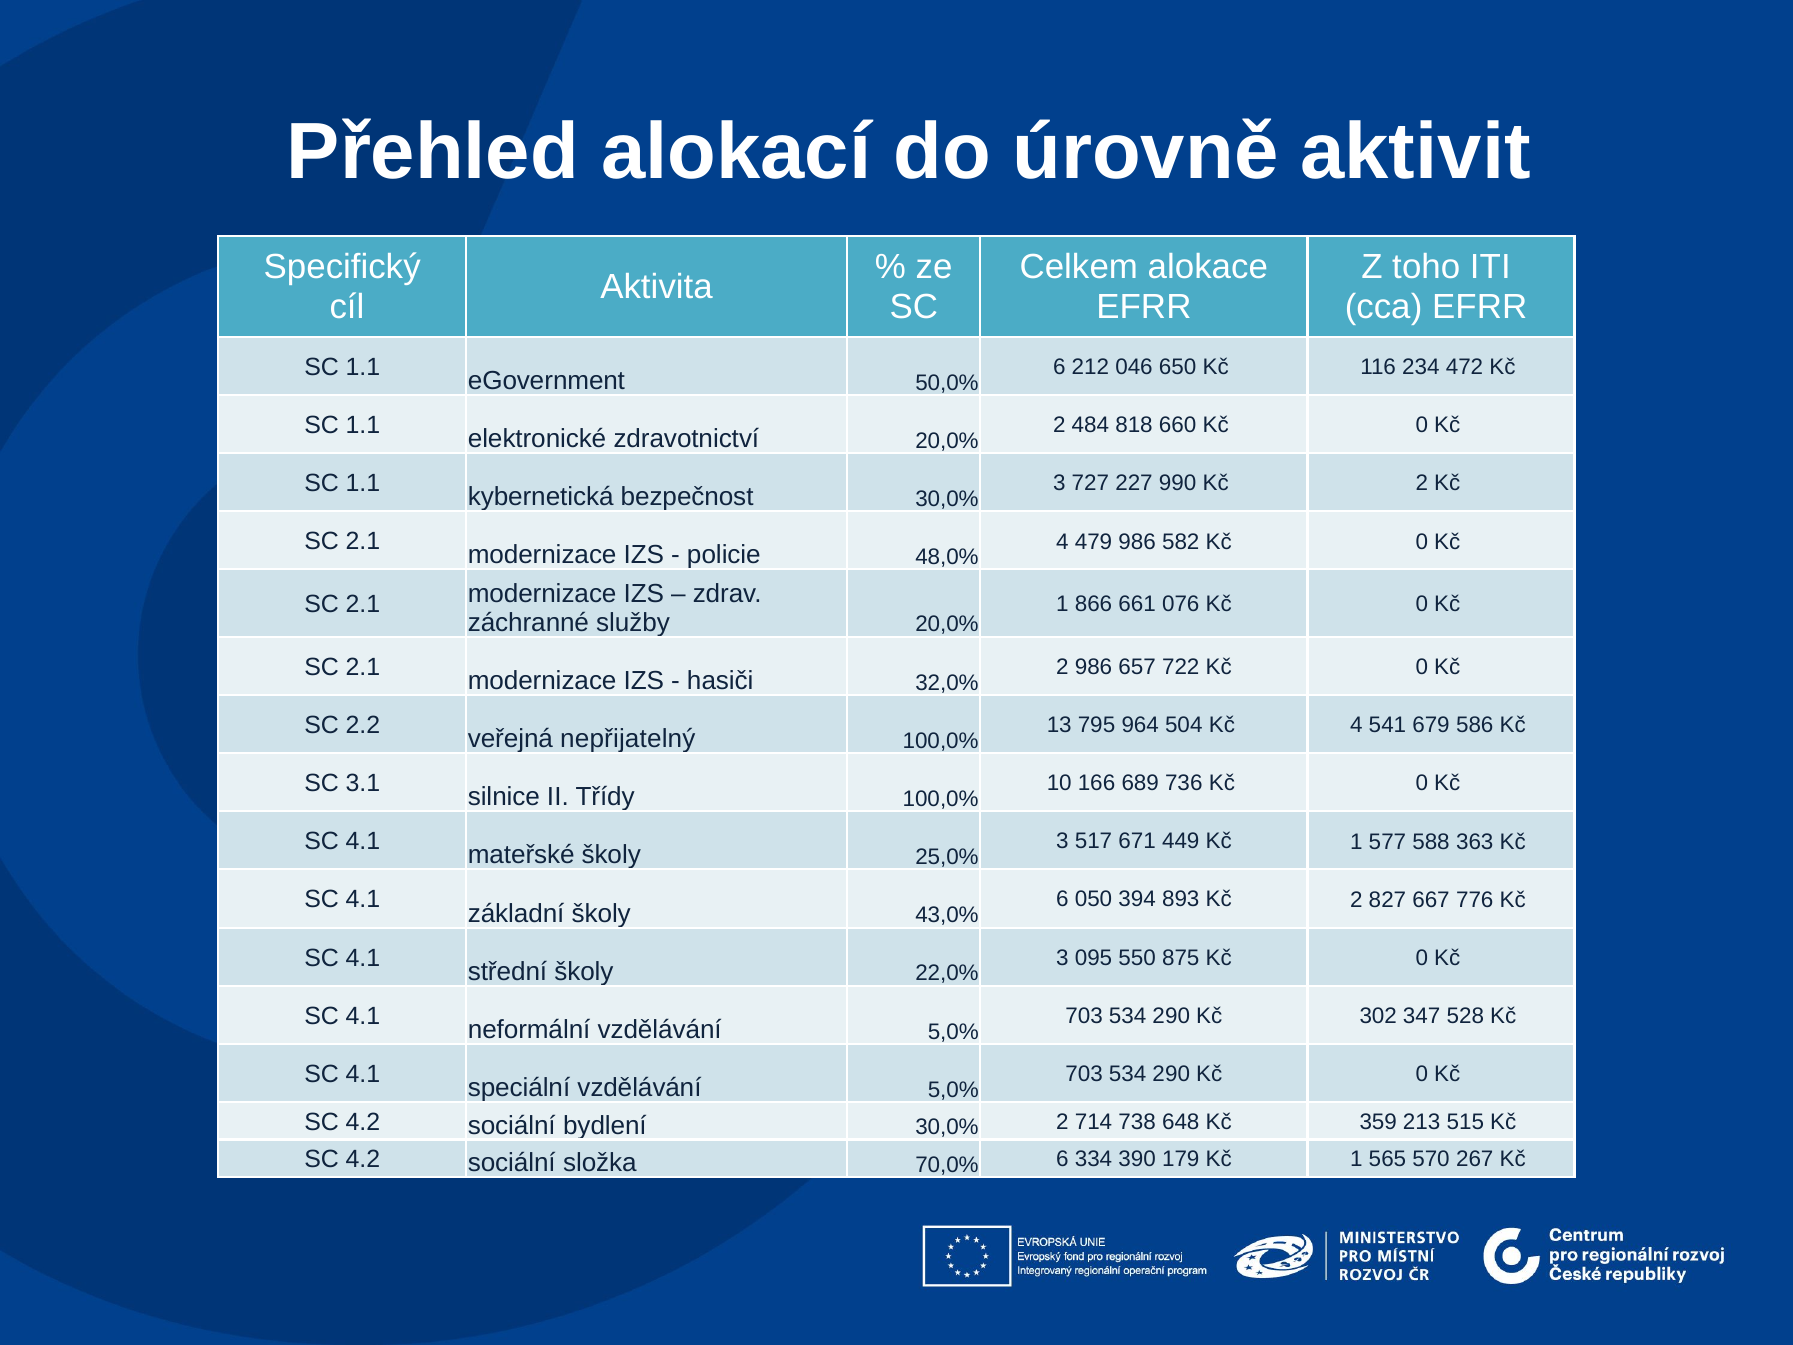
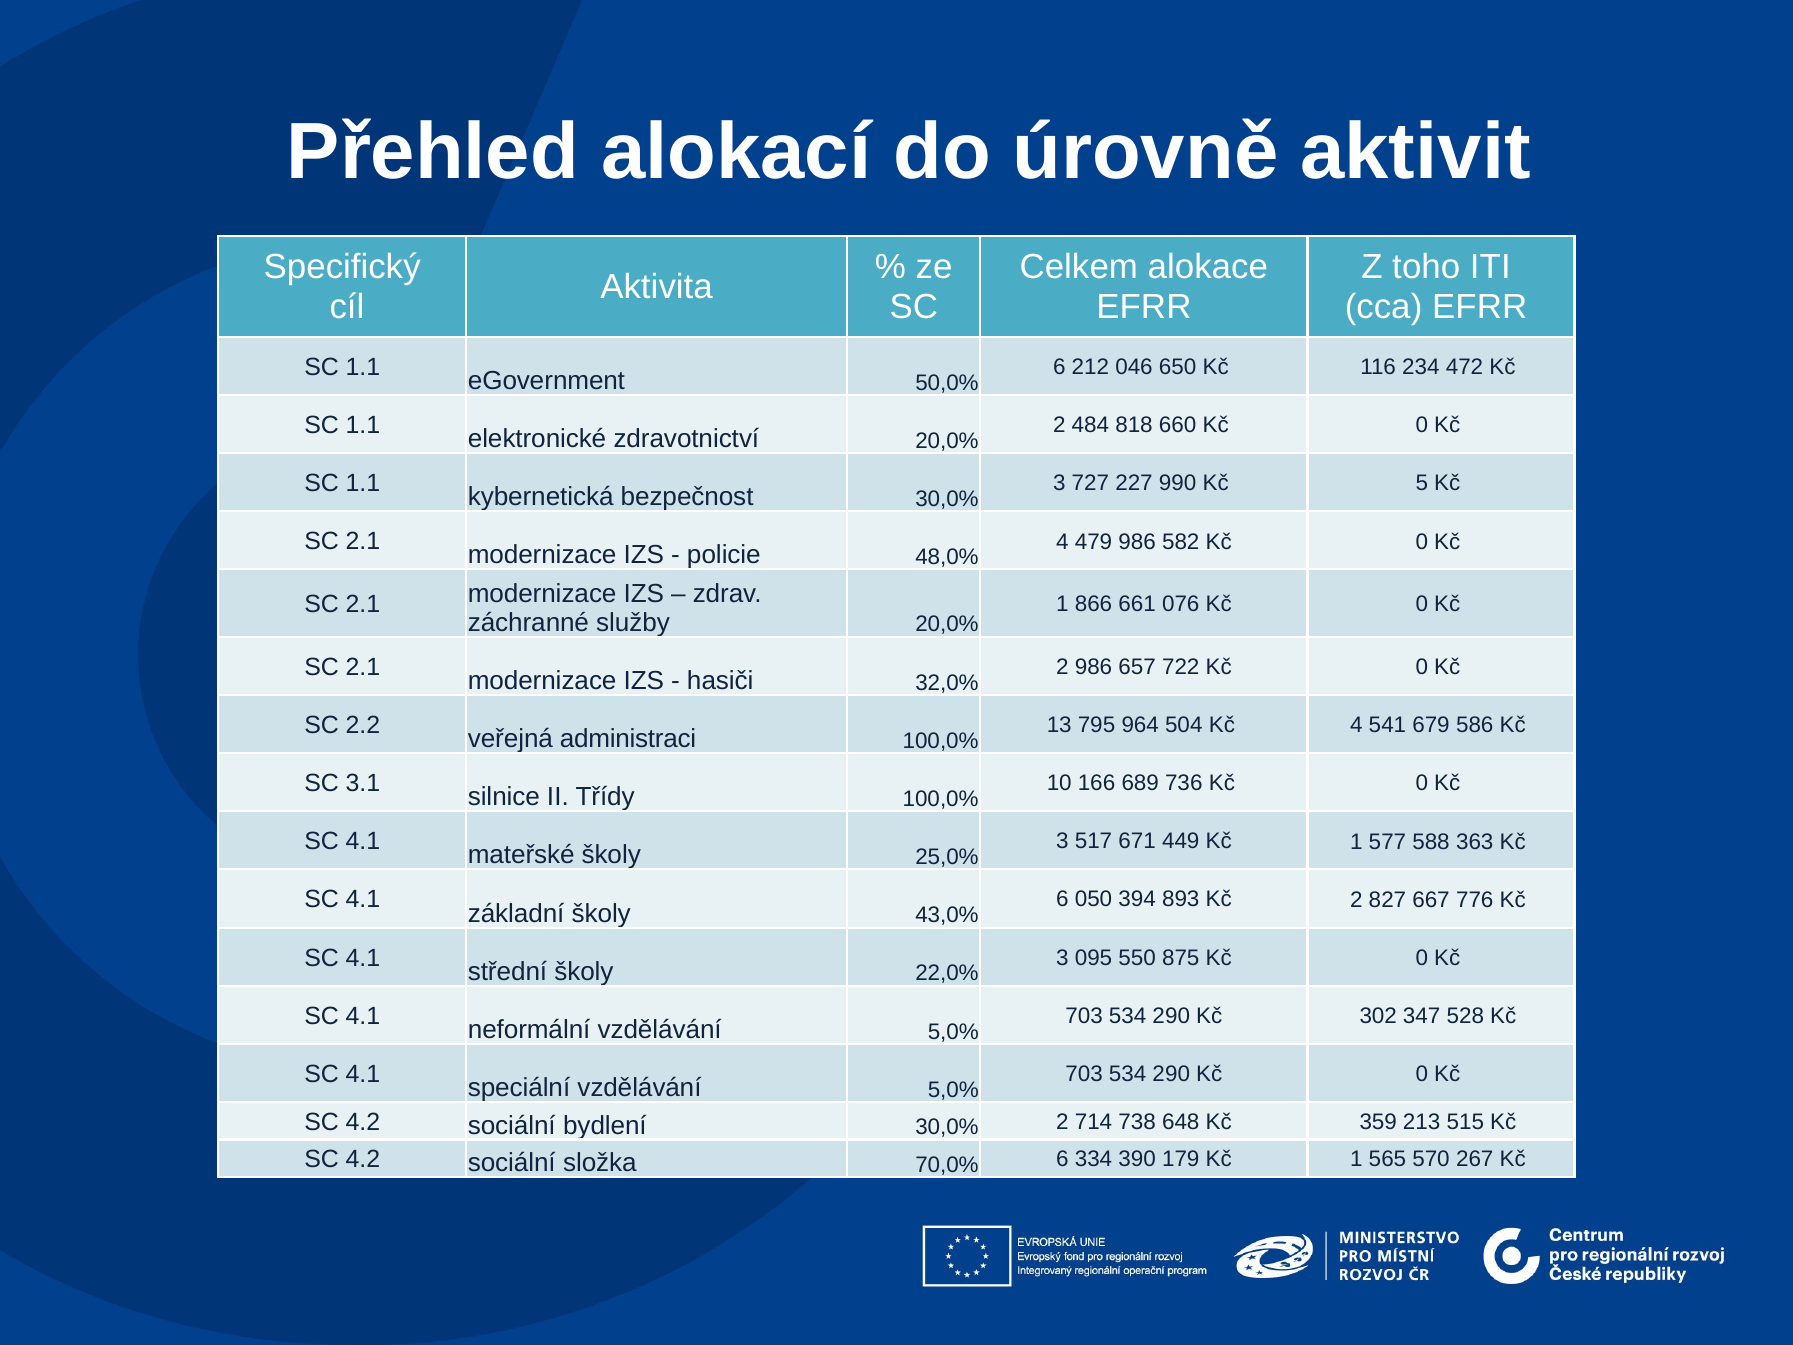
990 Kč 2: 2 -> 5
nepřijatelný: nepřijatelný -> administraci
